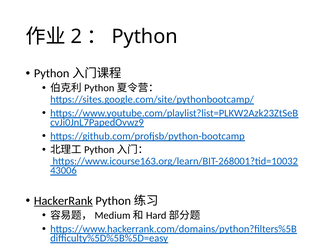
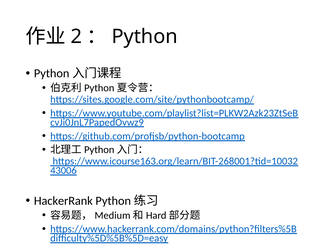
HackerRank underline: present -> none
